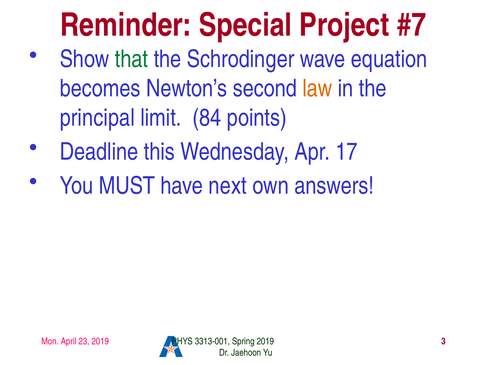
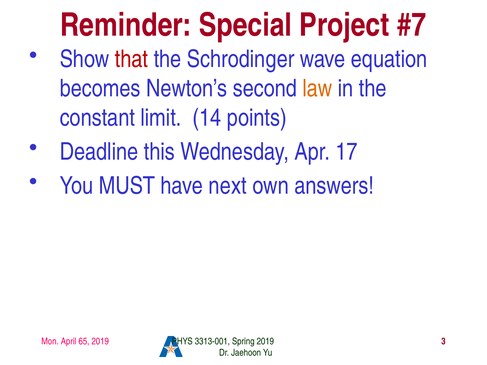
that colour: green -> red
principal: principal -> constant
84: 84 -> 14
23: 23 -> 65
